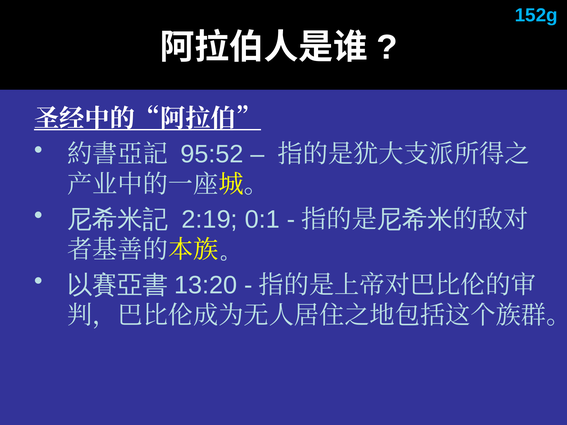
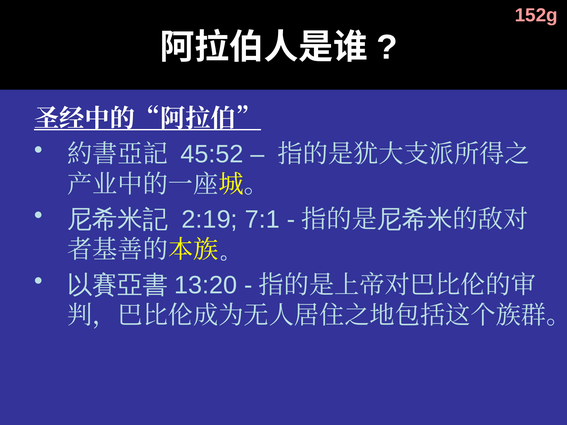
152g colour: light blue -> pink
95:52: 95:52 -> 45:52
0:1: 0:1 -> 7:1
